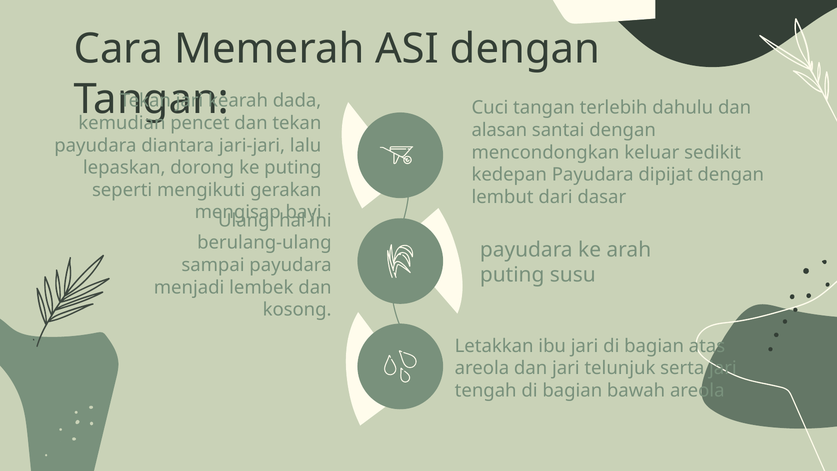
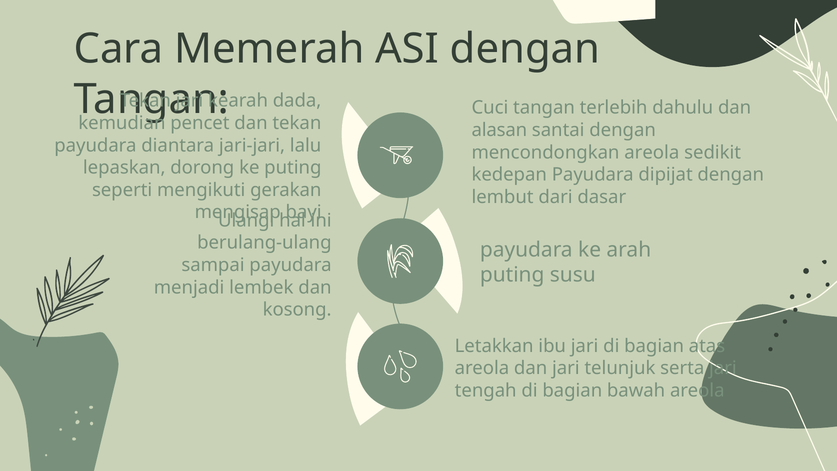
mencondongkan keluar: keluar -> areola
